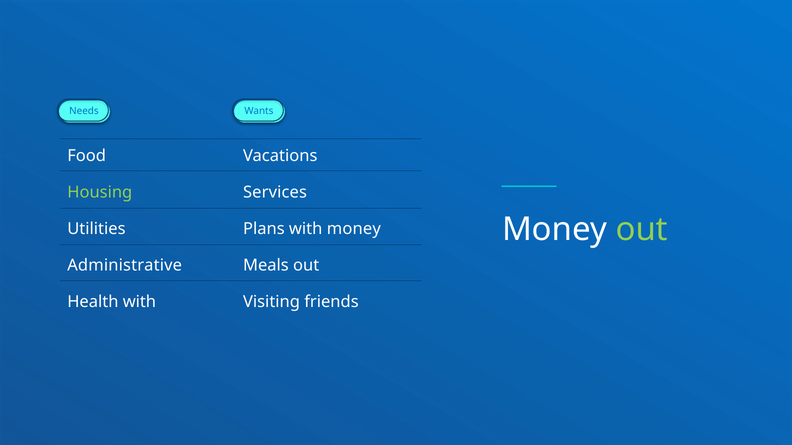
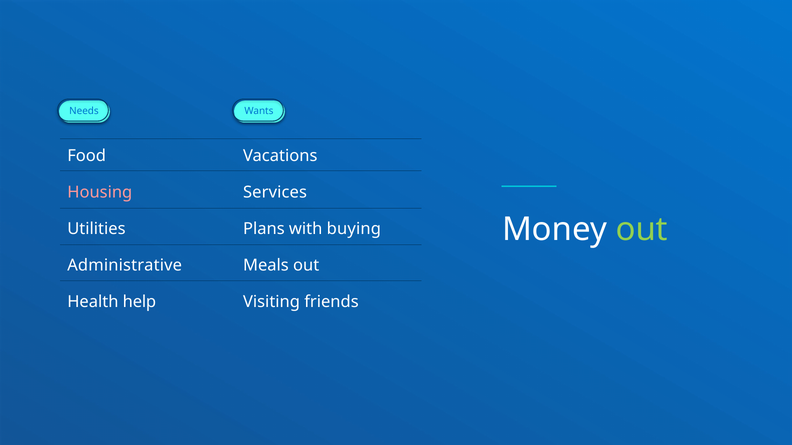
Housing colour: light green -> pink
with money: money -> buying
Health with: with -> help
